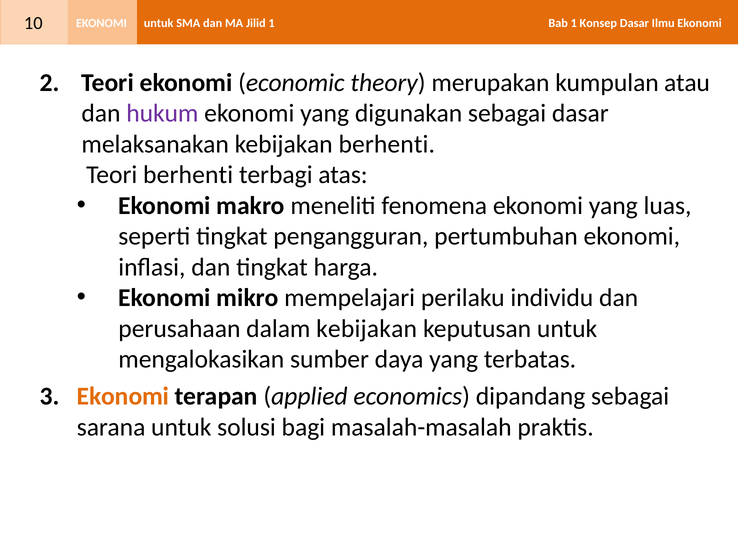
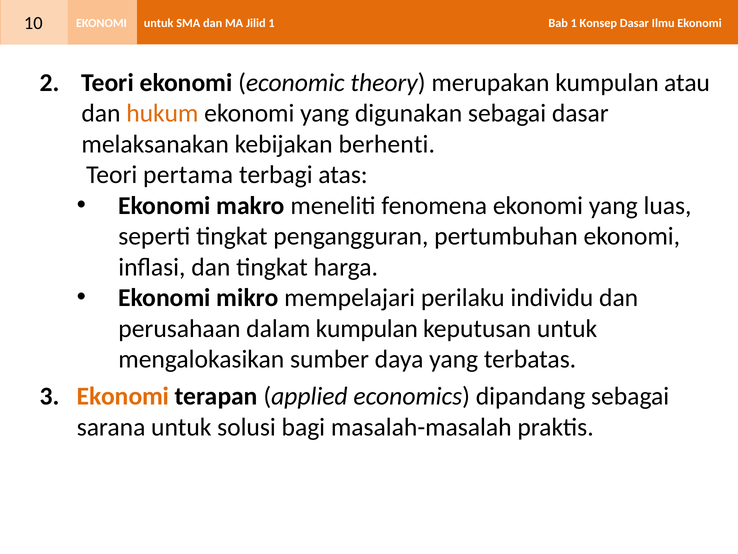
hukum colour: purple -> orange
Teori berhenti: berhenti -> pertama
dalam kebijakan: kebijakan -> kumpulan
